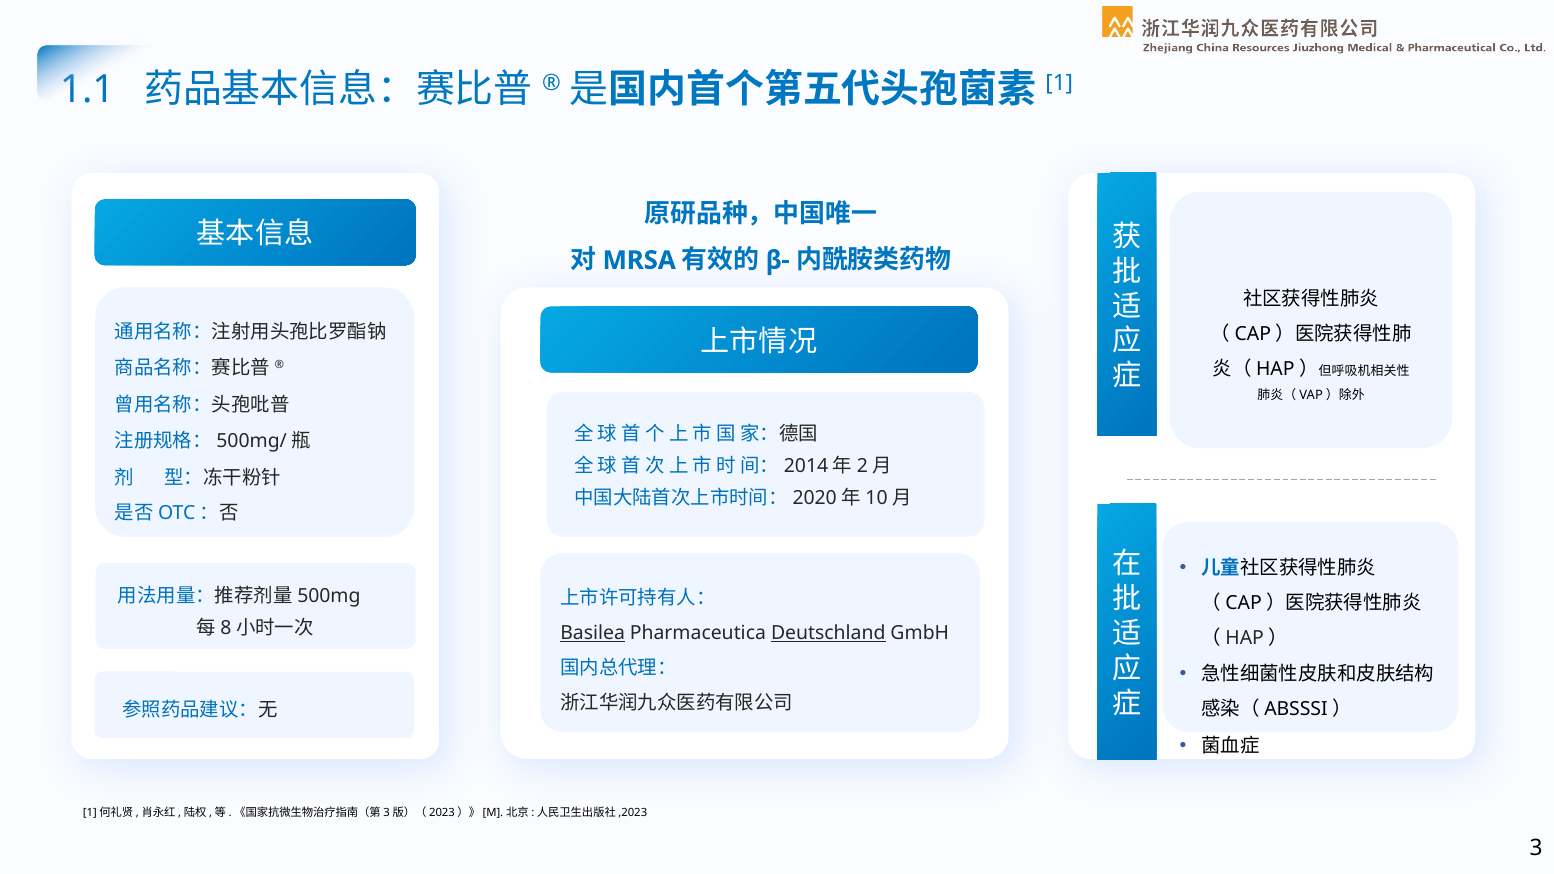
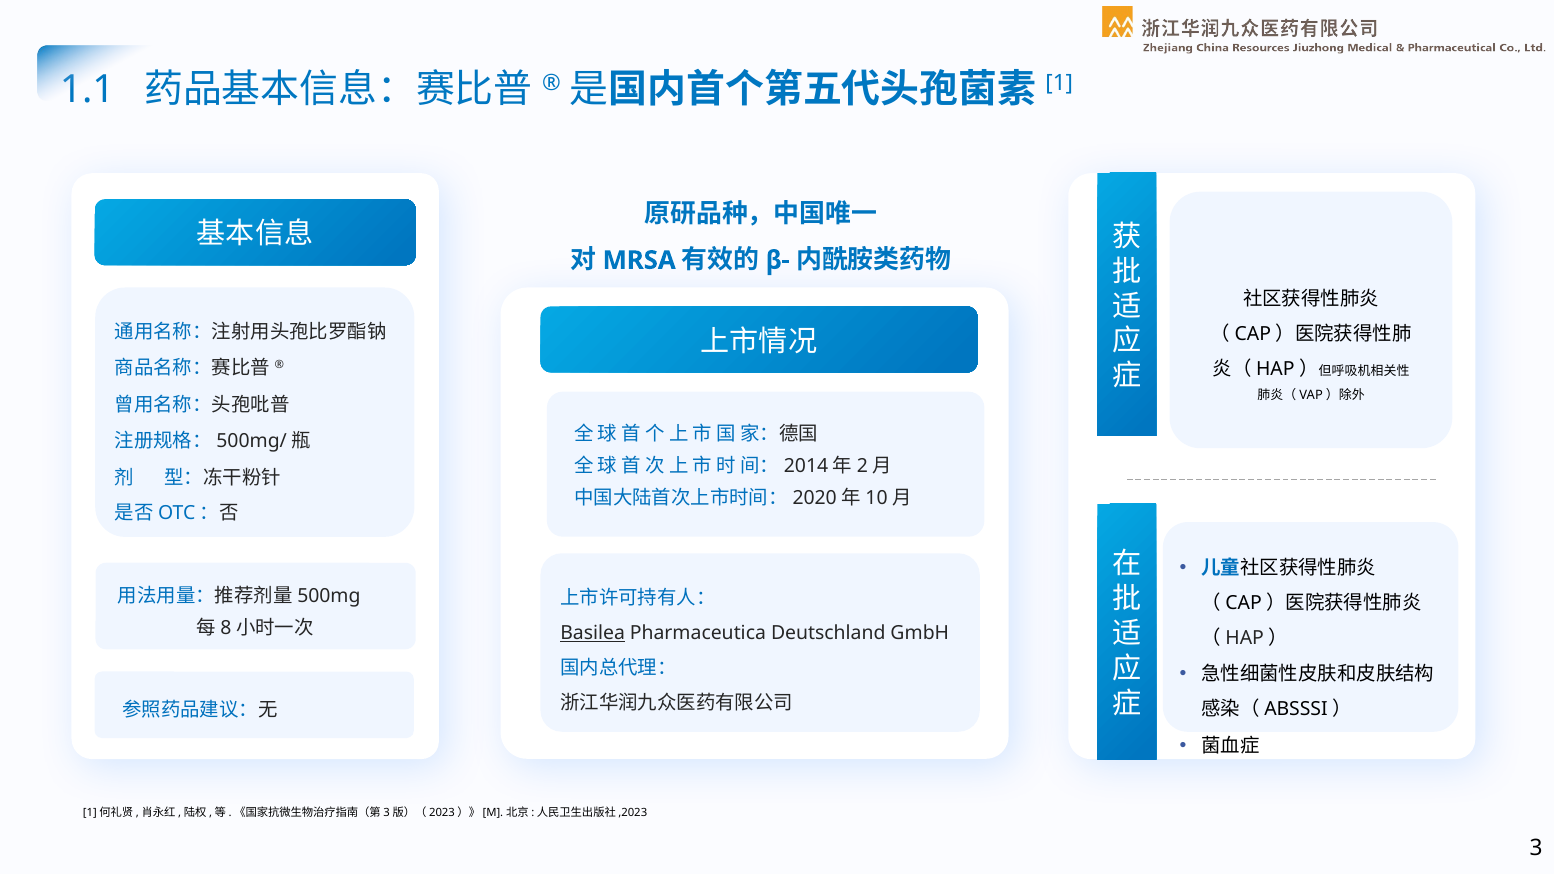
Deutschland underline: present -> none
